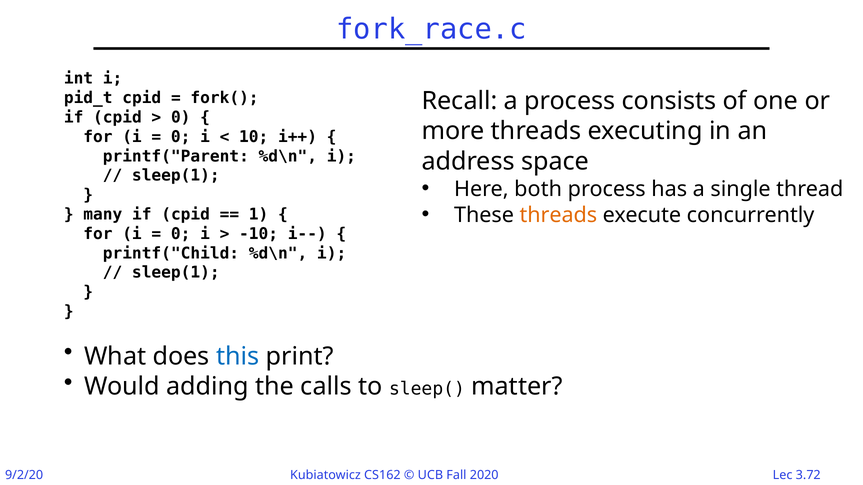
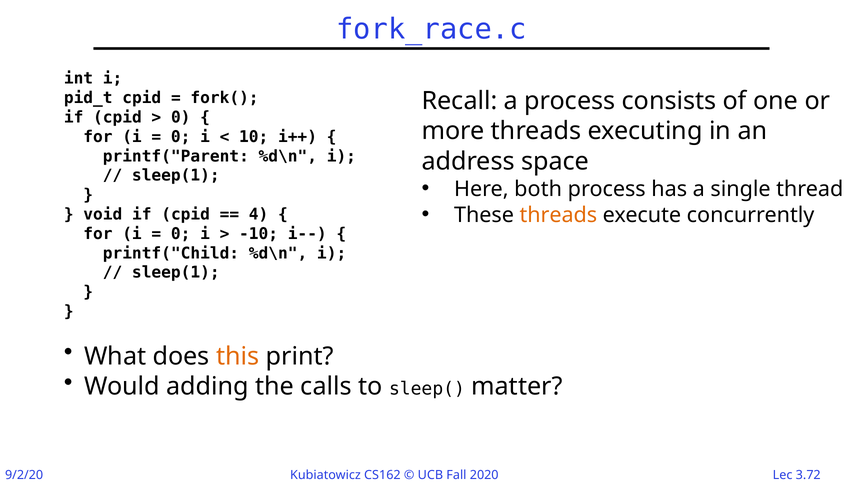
many: many -> void
1: 1 -> 4
this colour: blue -> orange
